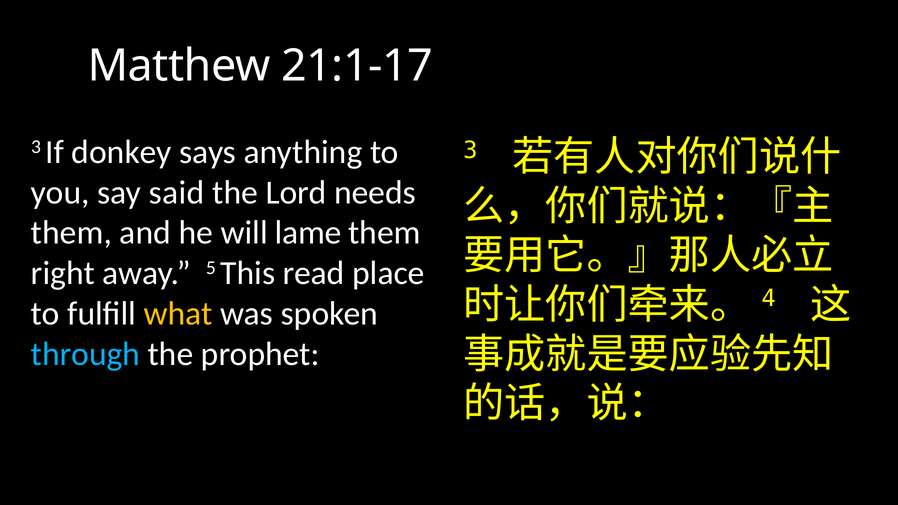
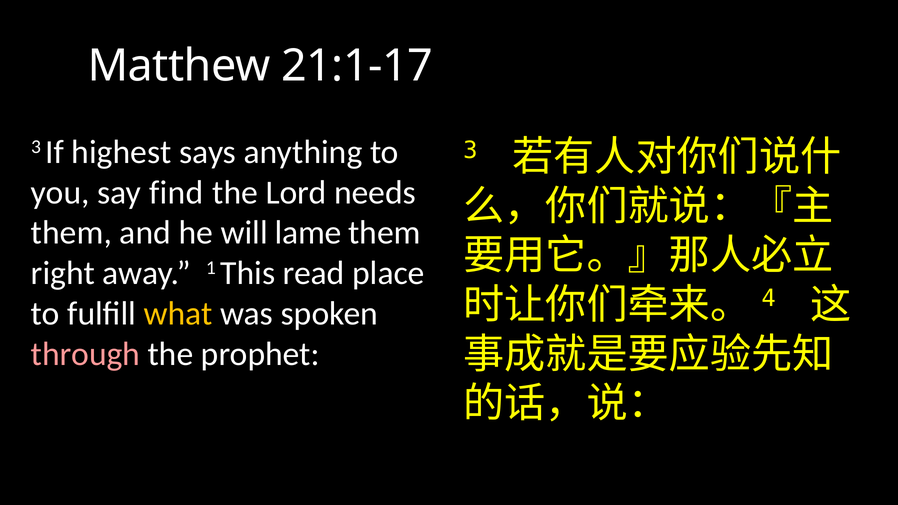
donkey: donkey -> highest
said: said -> find
5: 5 -> 1
through colour: light blue -> pink
